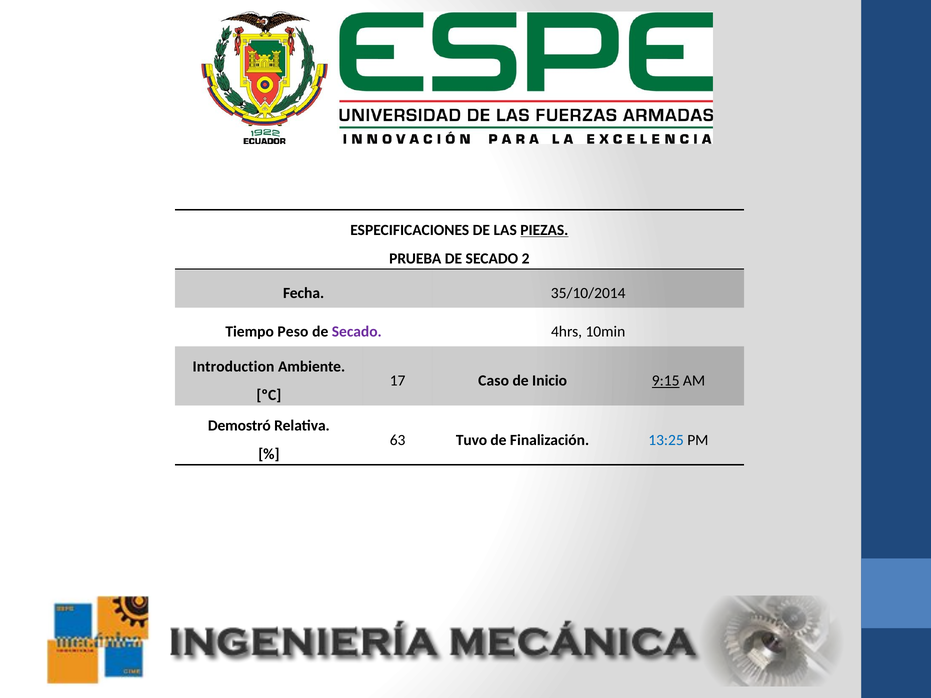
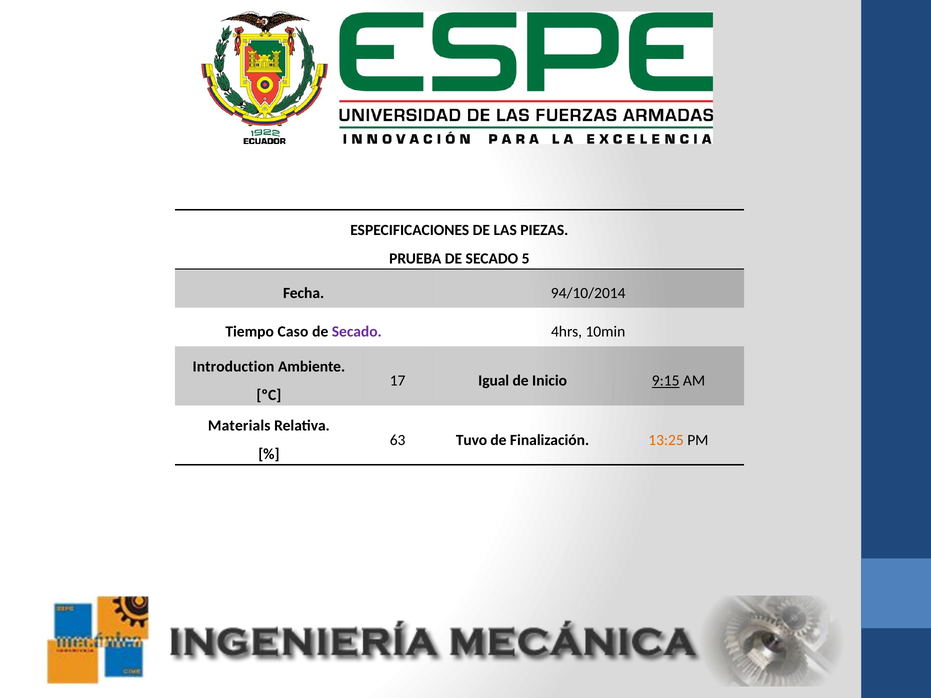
PIEZAS underline: present -> none
2: 2 -> 5
35/10/2014: 35/10/2014 -> 94/10/2014
Peso: Peso -> Caso
Caso: Caso -> Igual
Demostró: Demostró -> Materials
13:25 colour: blue -> orange
